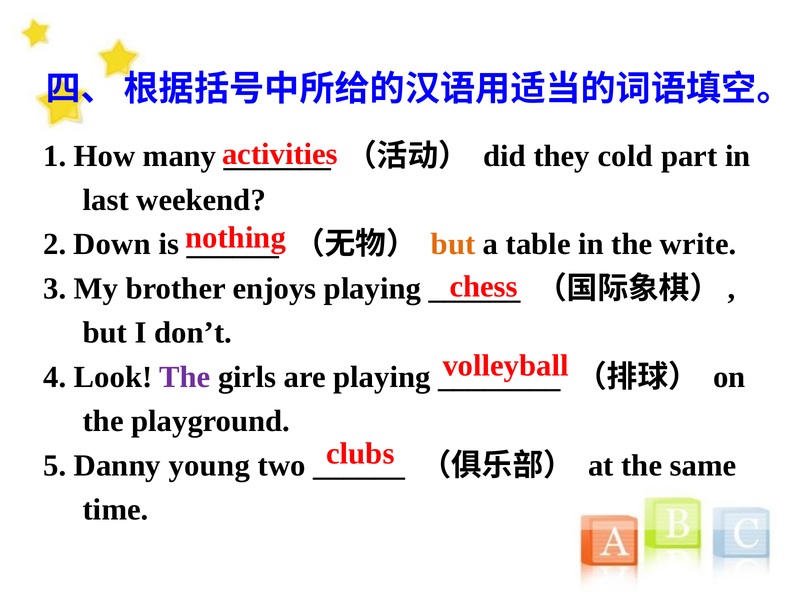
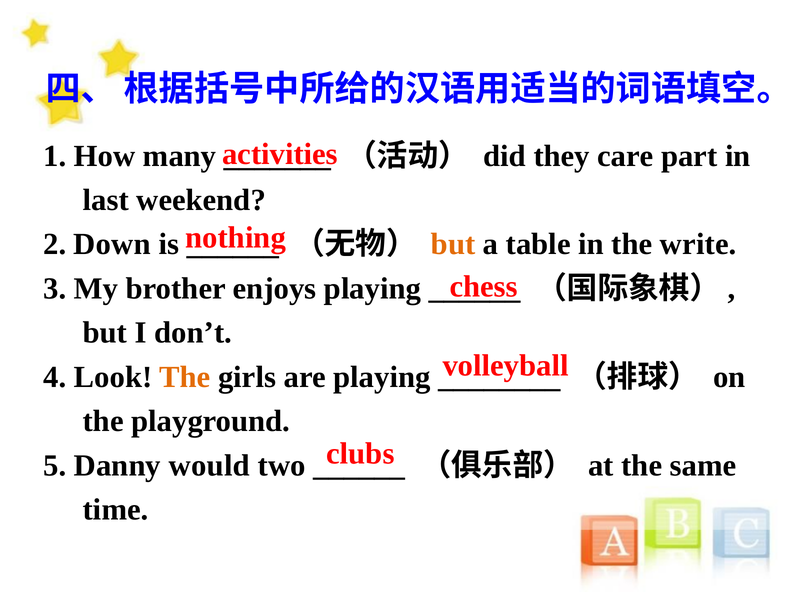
cold: cold -> care
The at (185, 377) colour: purple -> orange
young: young -> would
